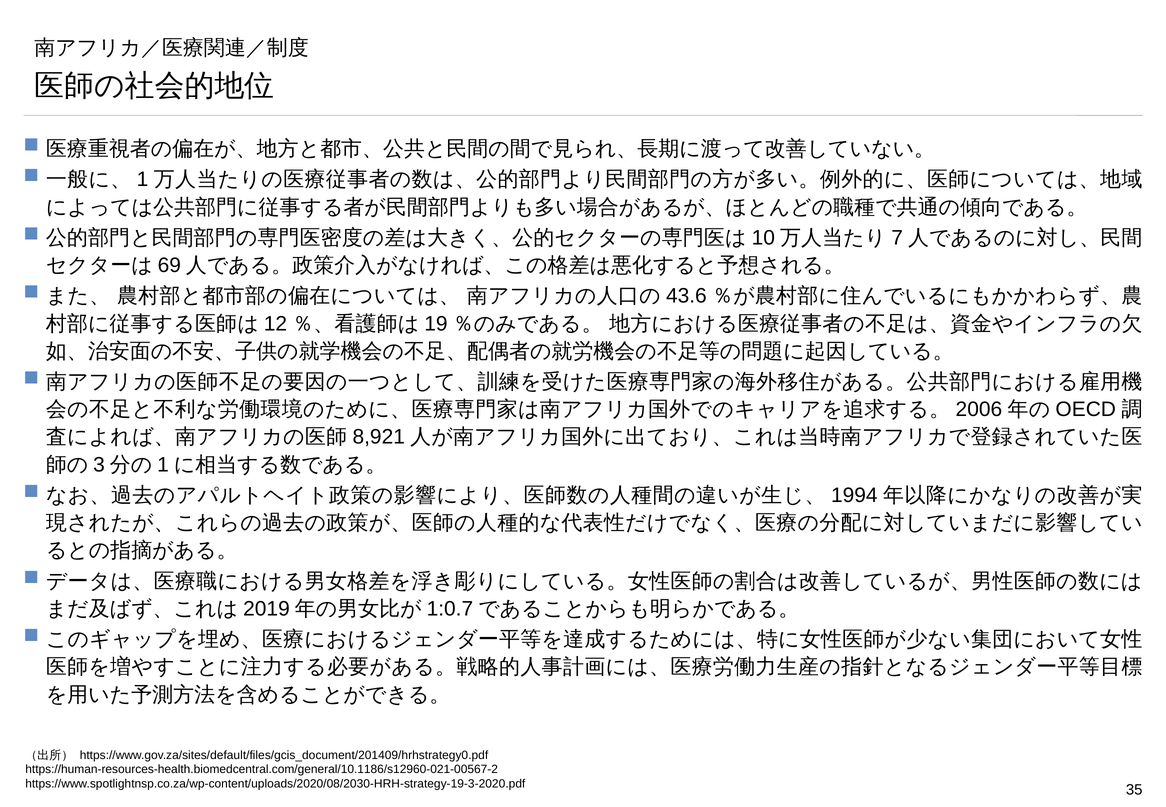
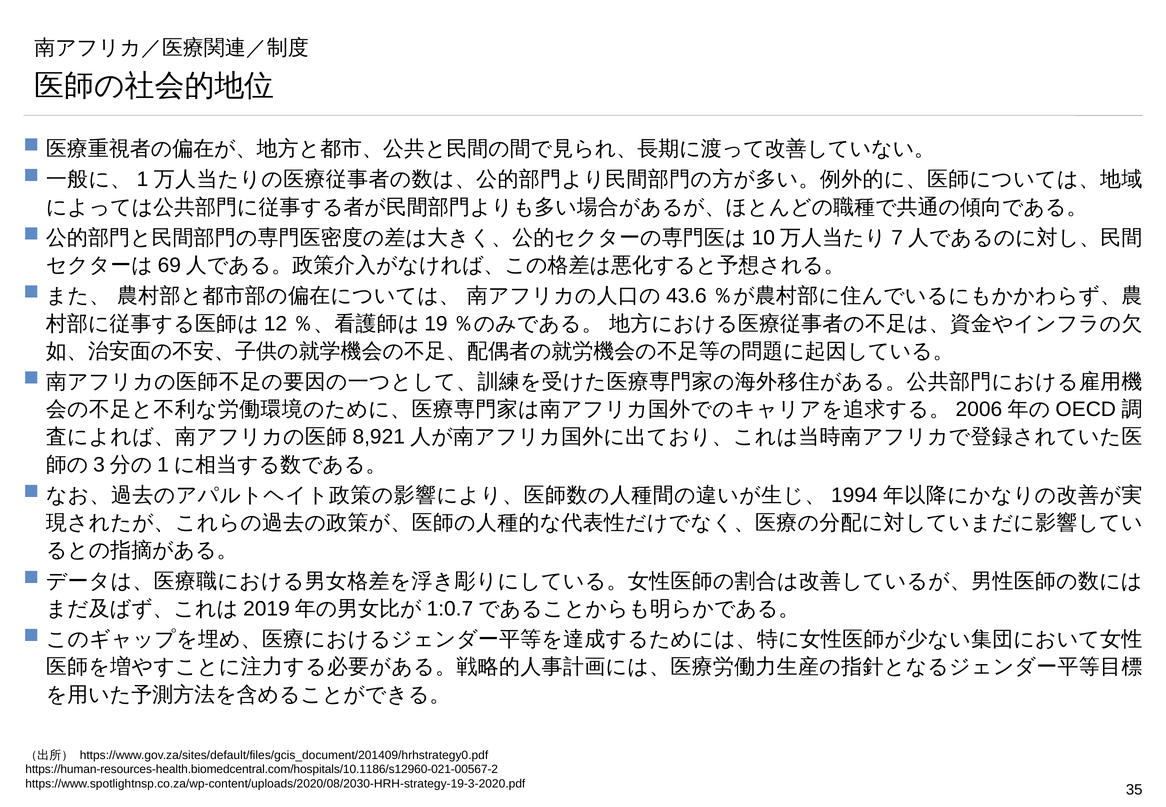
https://human-resources-health.biomedcentral.com/general/10.1186/s12960-021-00567-2: https://human-resources-health.biomedcentral.com/general/10.1186/s12960-021-00567-2 -> https://human-resources-health.biomedcentral.com/hospitals/10.1186/s12960-021-00567-2
